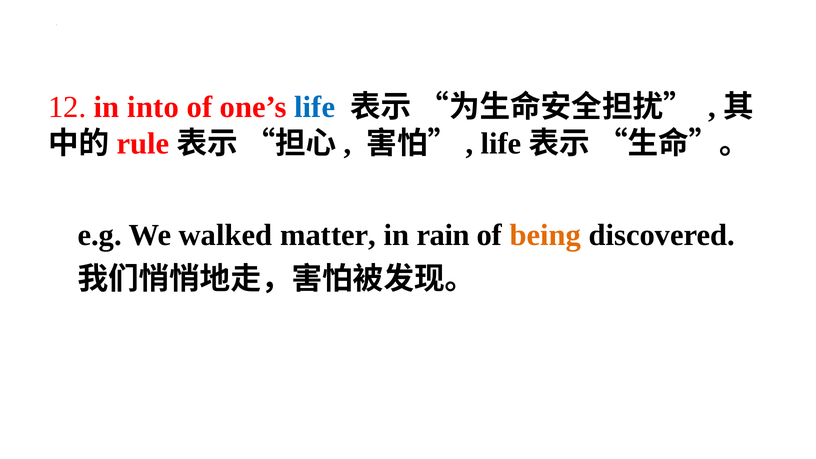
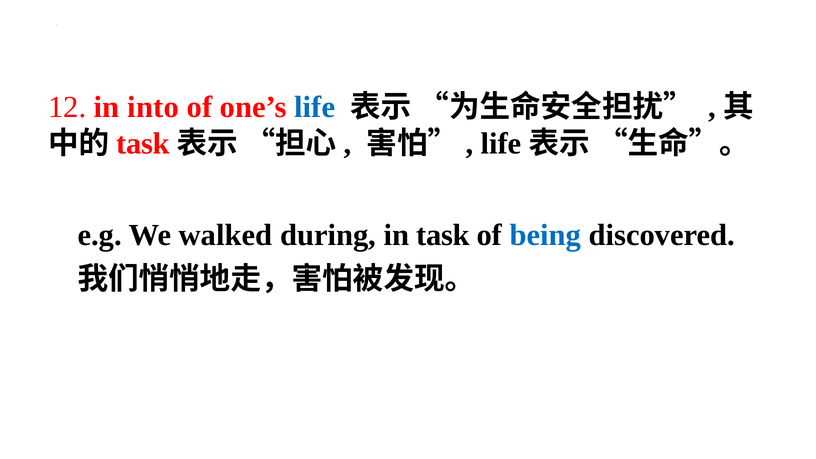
rule at (143, 144): rule -> task
matter: matter -> during
in rain: rain -> task
being colour: orange -> blue
